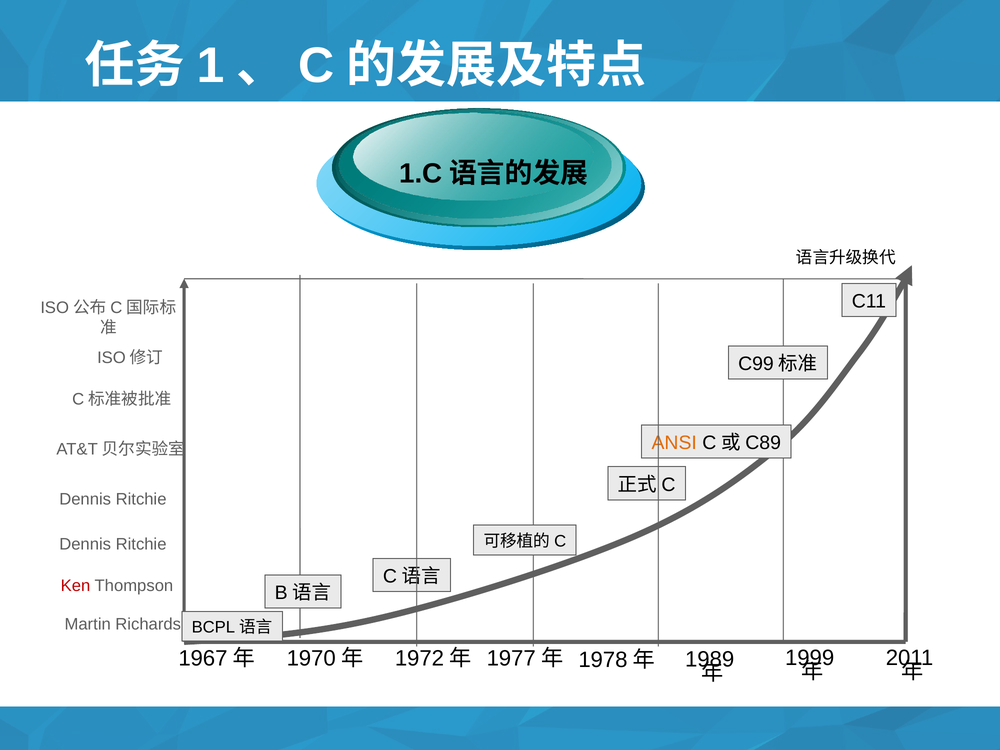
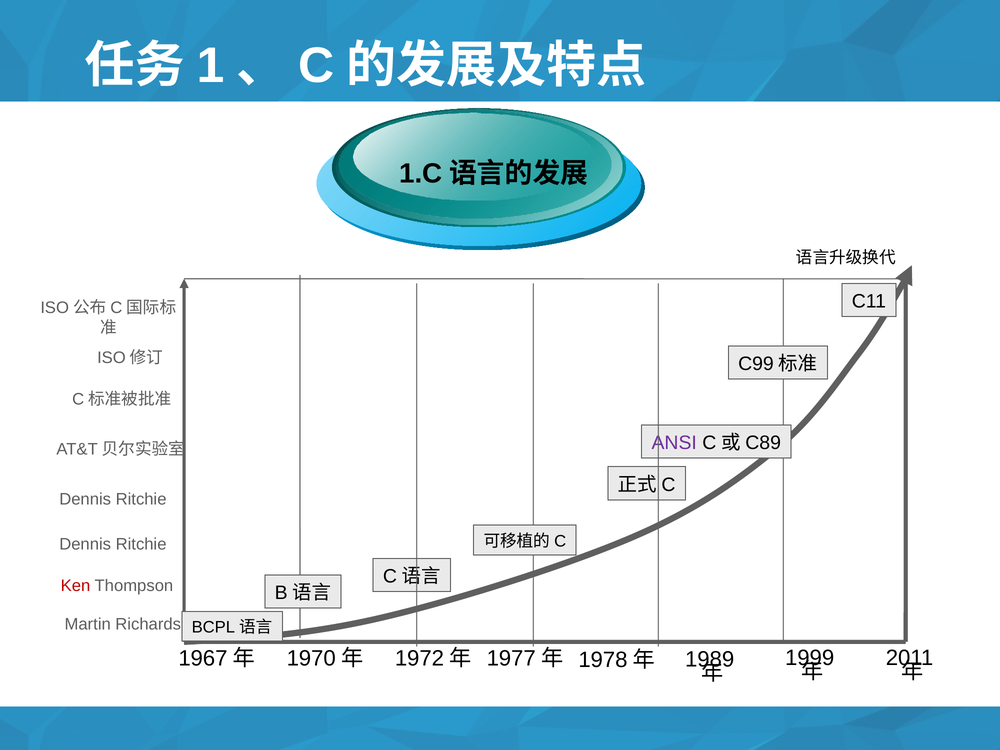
ANSI colour: orange -> purple
